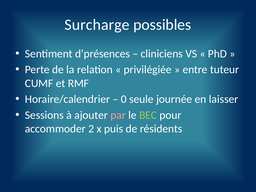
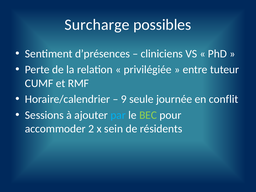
0: 0 -> 9
laisser: laisser -> conflit
par colour: pink -> light blue
puis: puis -> sein
